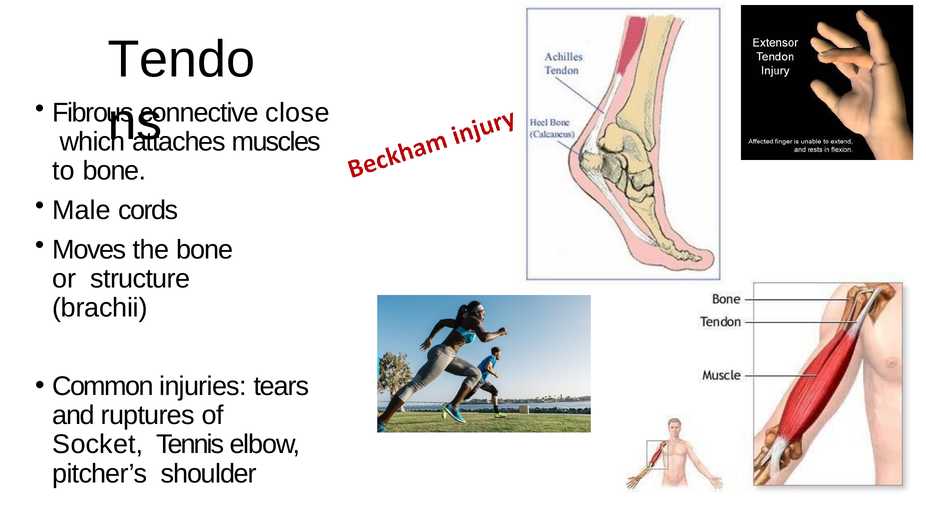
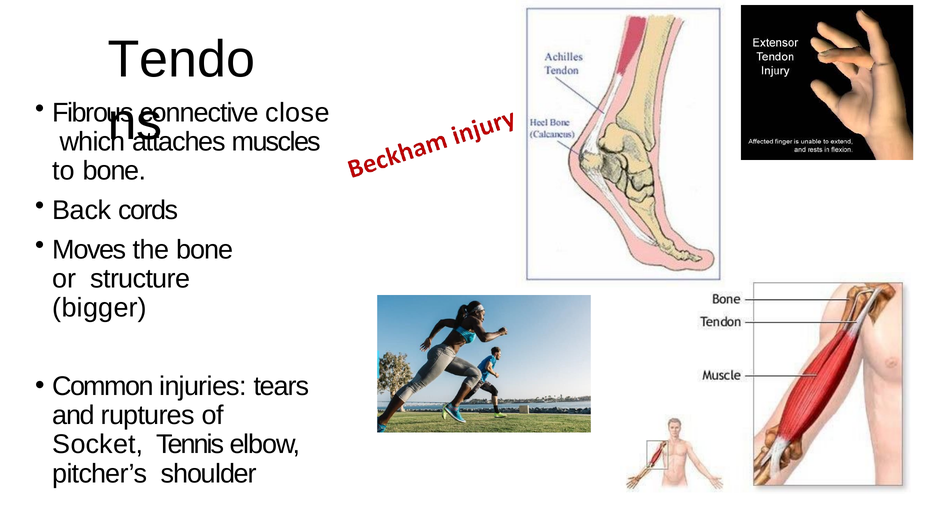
Male: Male -> Back
brachii: brachii -> bigger
